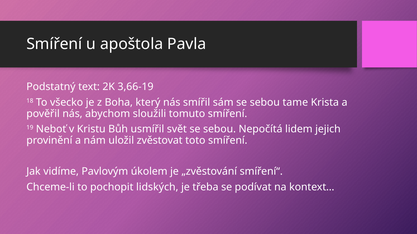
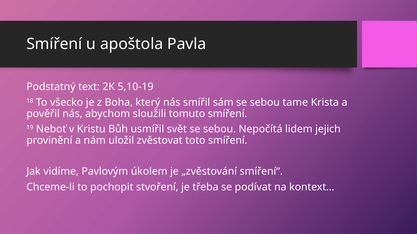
3,66-19: 3,66-19 -> 5,10-19
lidských: lidských -> stvoření
